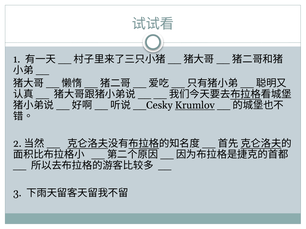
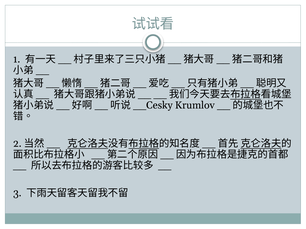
Krumlov underline: present -> none
